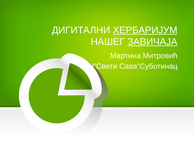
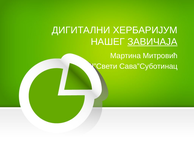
ХЕРБАРИЈУМ underline: present -> none
